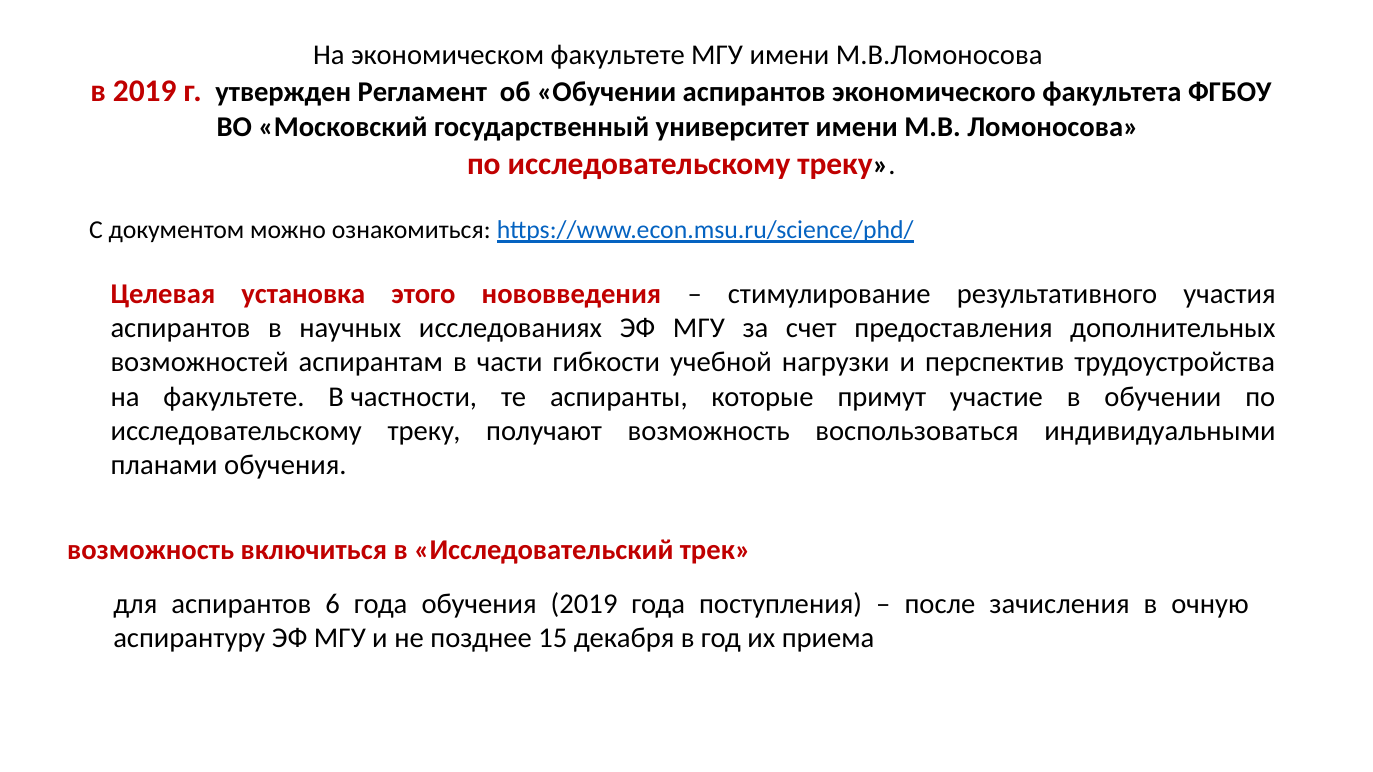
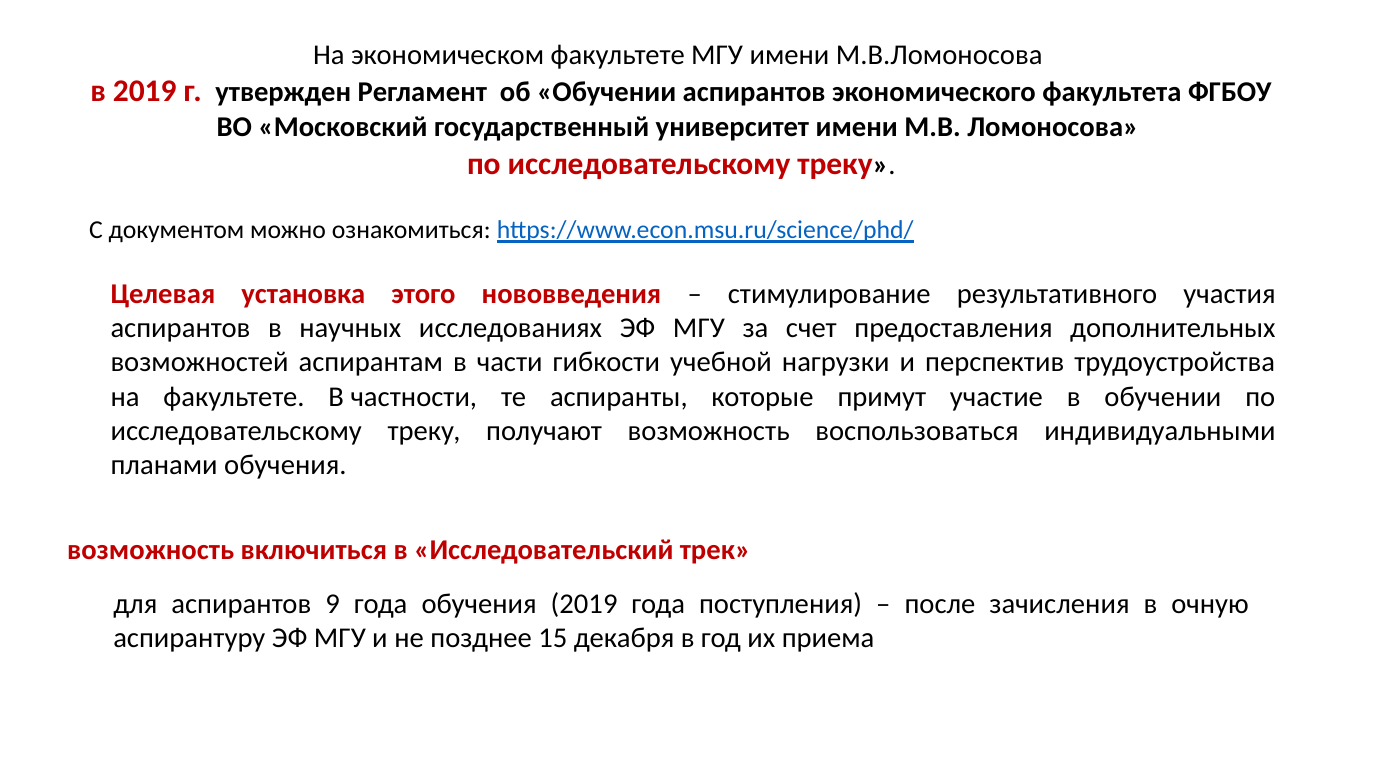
6: 6 -> 9
